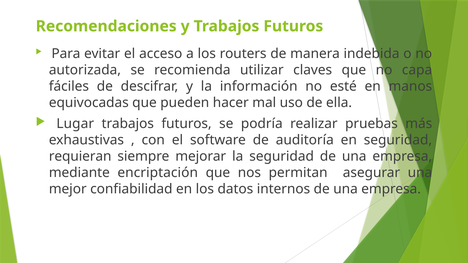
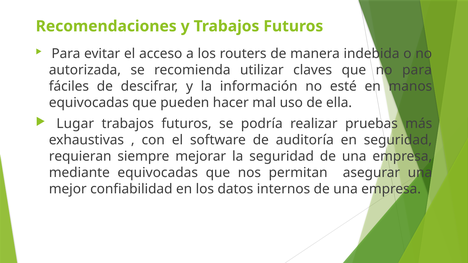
no capa: capa -> para
mediante encriptación: encriptación -> equivocadas
